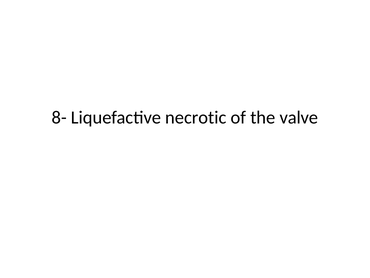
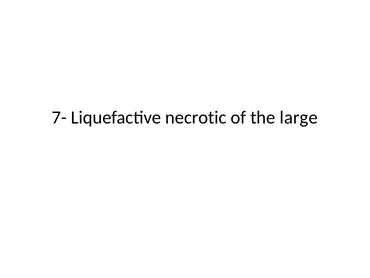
8-: 8- -> 7-
valve: valve -> large
